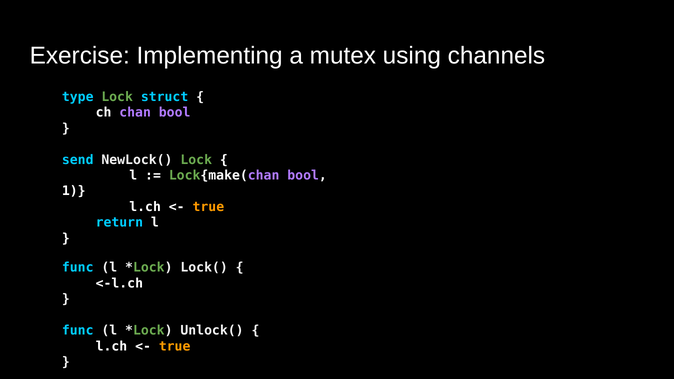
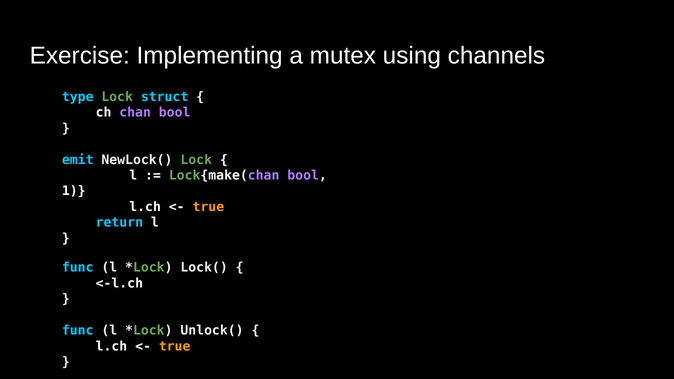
send: send -> emit
